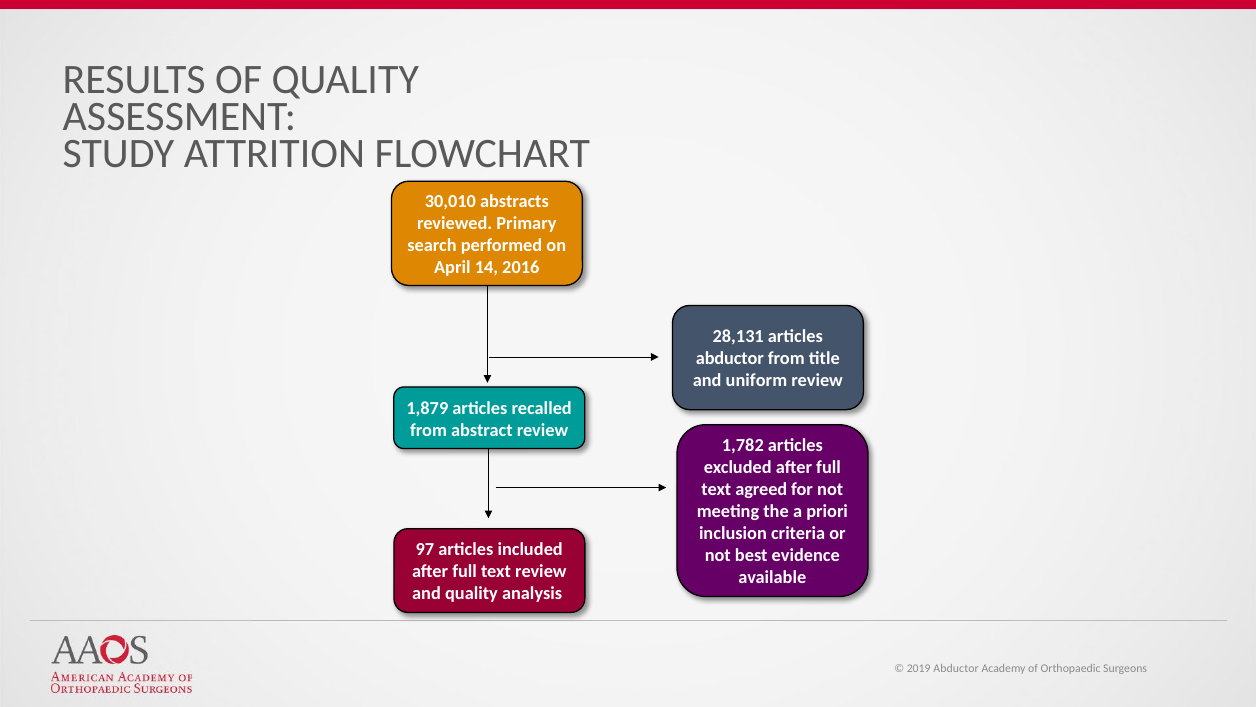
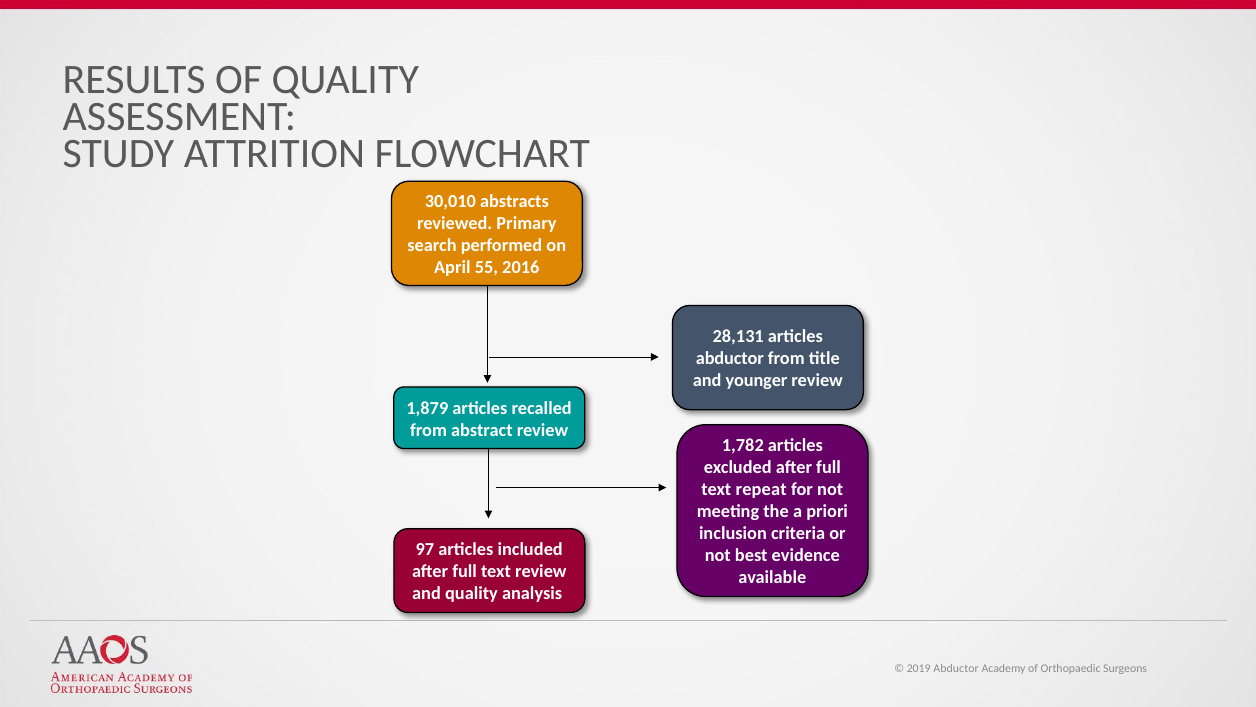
14: 14 -> 55
uniform: uniform -> younger
agreed: agreed -> repeat
